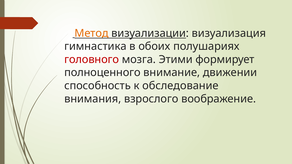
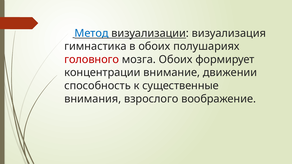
Метод colour: orange -> blue
мозга Этими: Этими -> Обоих
полноценного: полноценного -> концентрации
обследование: обследование -> существенные
